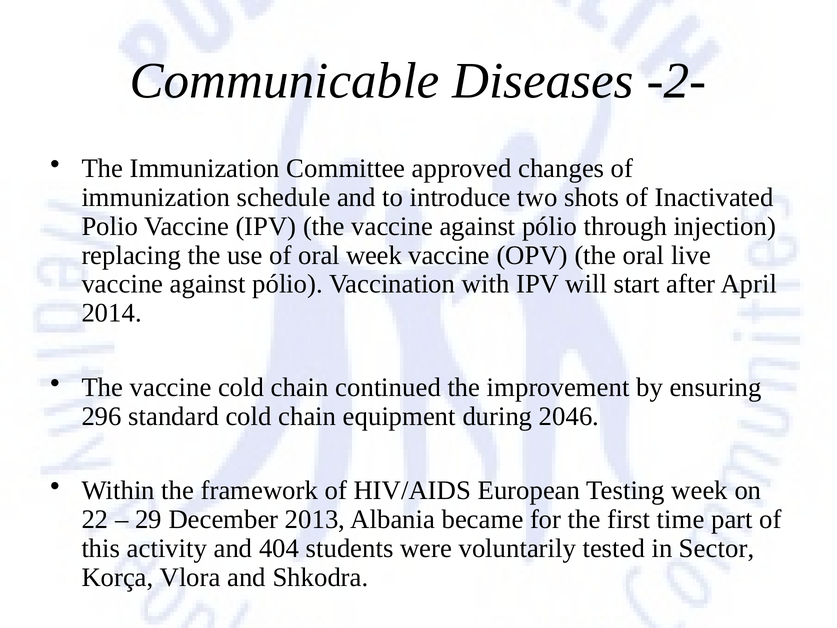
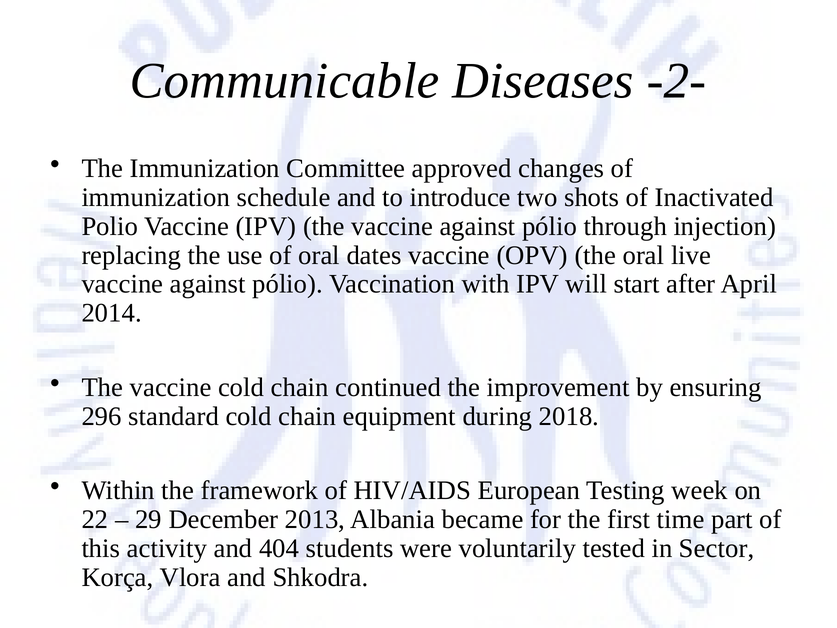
oral week: week -> dates
2046: 2046 -> 2018
